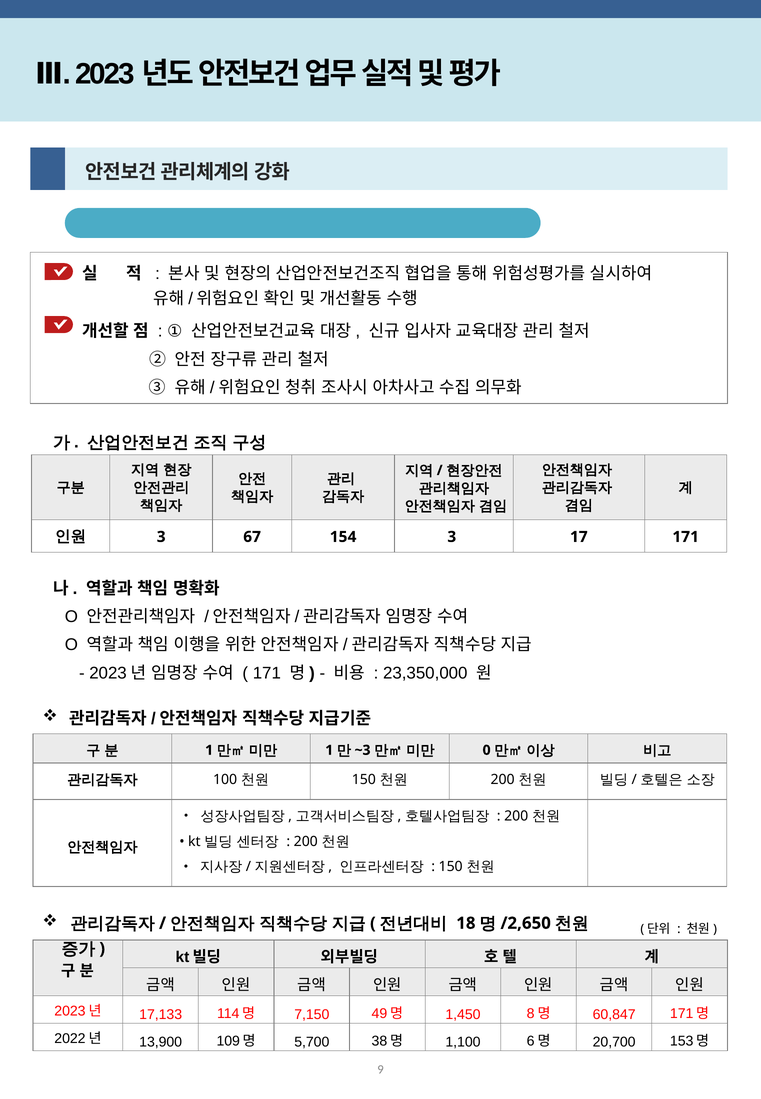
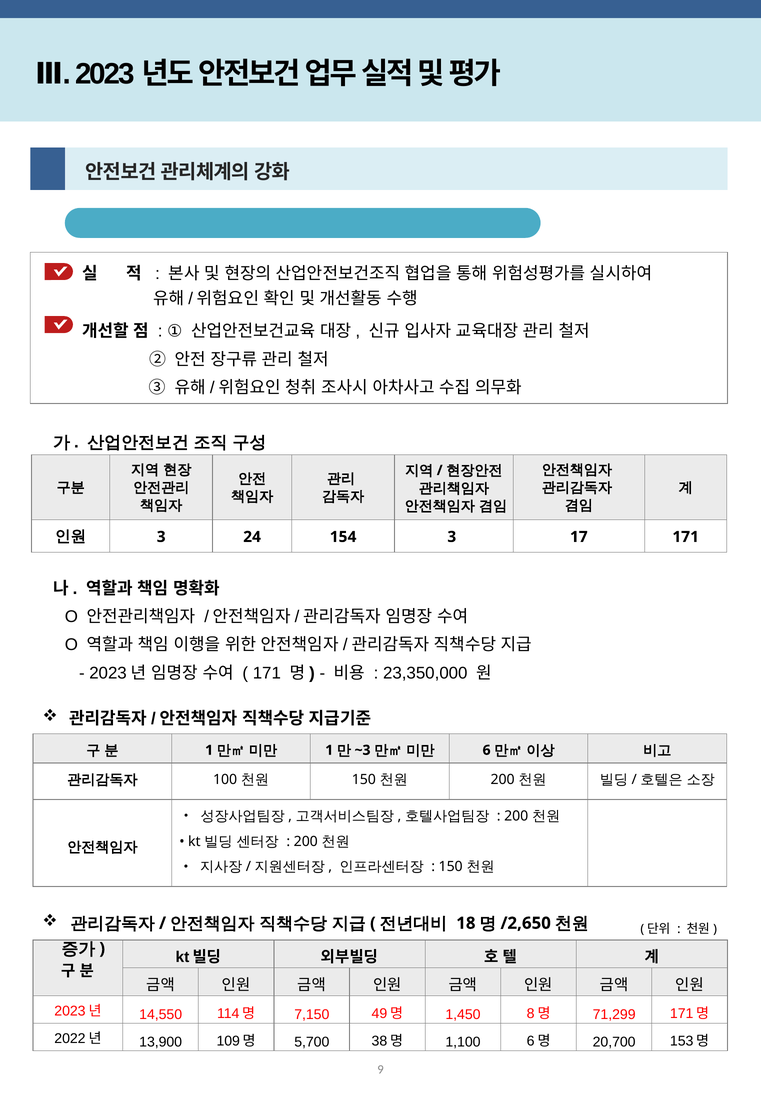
67: 67 -> 24
0: 0 -> 6
17,133: 17,133 -> 14,550
60,847: 60,847 -> 71,299
